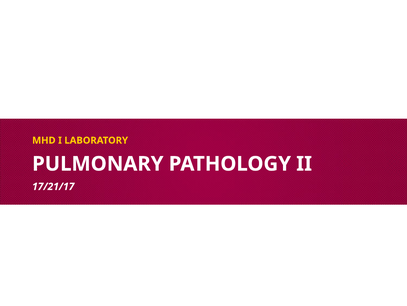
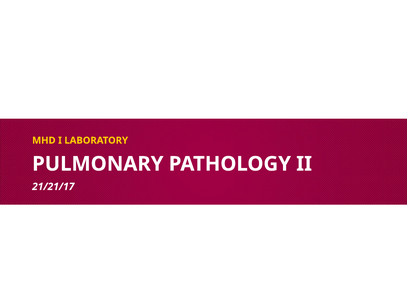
17/21/17: 17/21/17 -> 21/21/17
